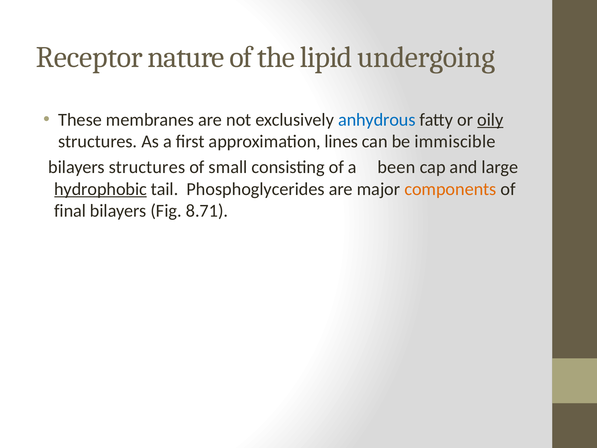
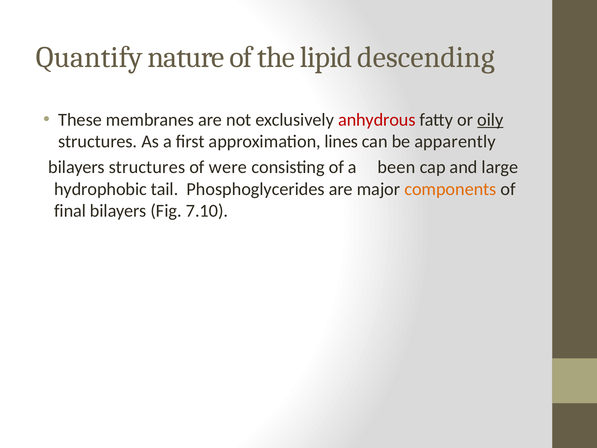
Receptor: Receptor -> Quantify
undergoing: undergoing -> descending
anhydrous colour: blue -> red
immiscible: immiscible -> apparently
small: small -> were
hydrophobic underline: present -> none
8.71: 8.71 -> 7.10
